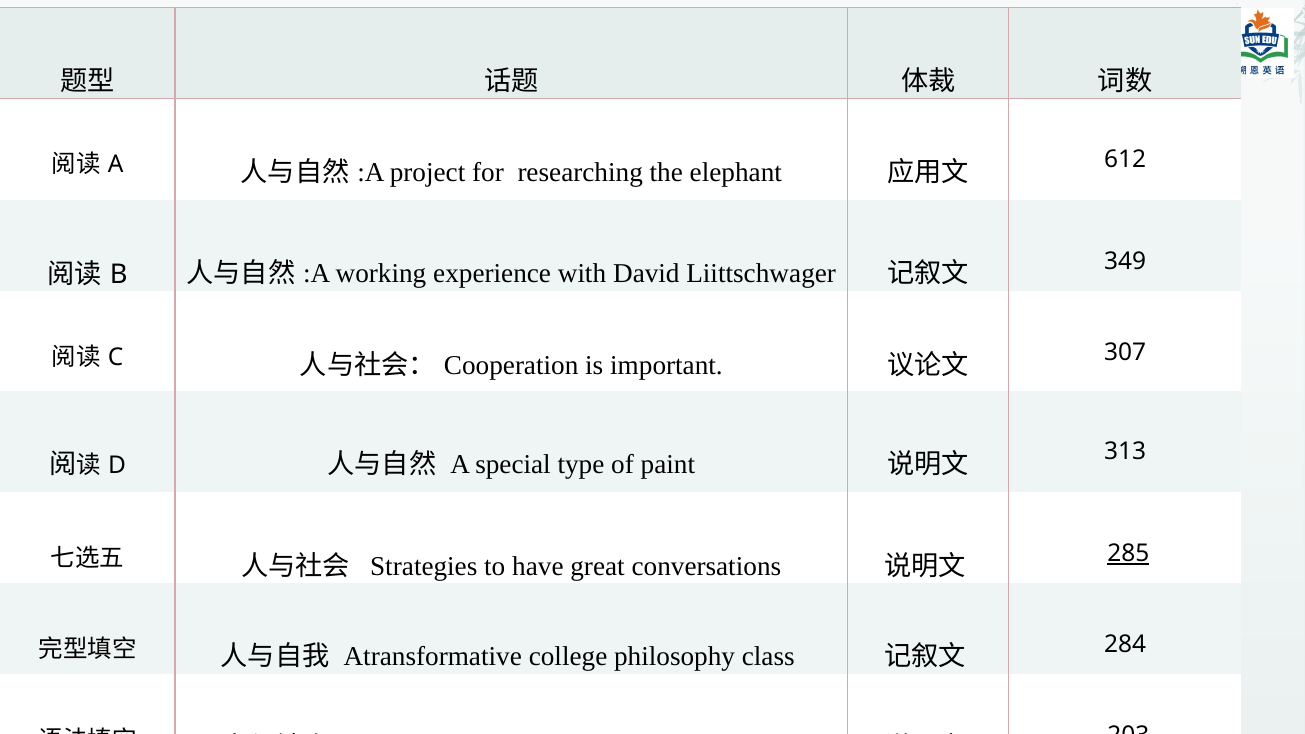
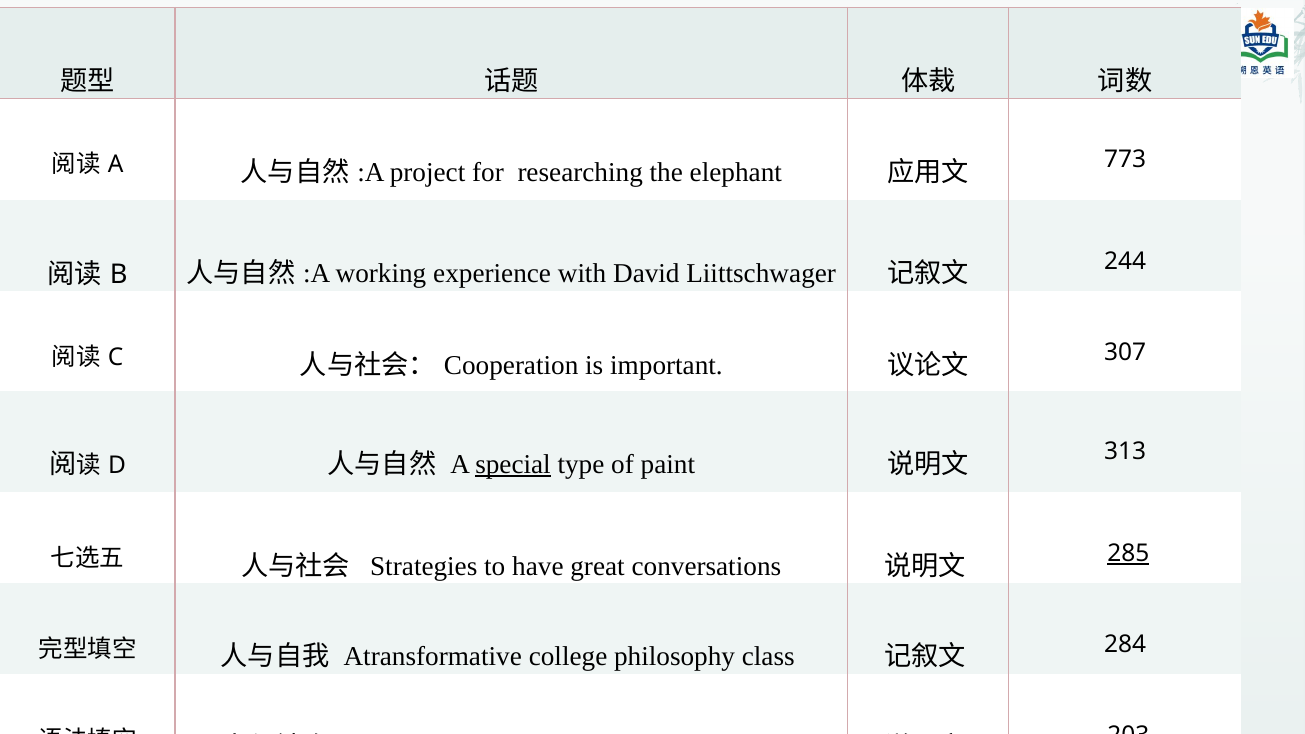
612: 612 -> 773
349: 349 -> 244
special underline: none -> present
